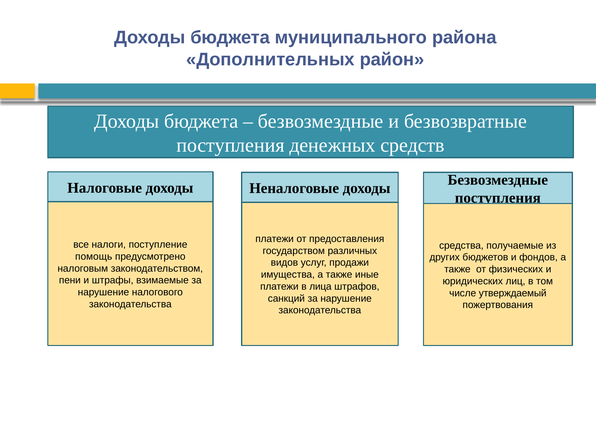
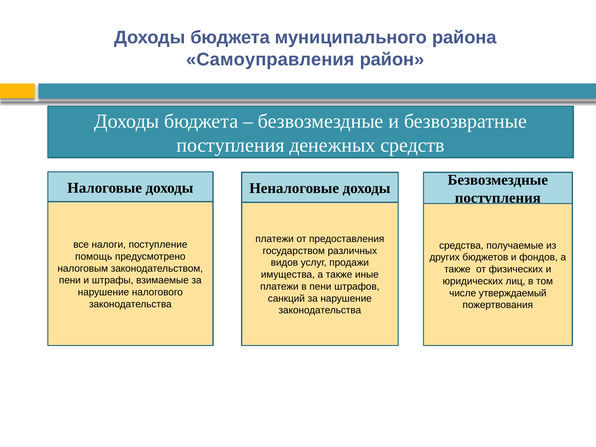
Дополнительных: Дополнительных -> Самоуправления
в лица: лица -> пени
